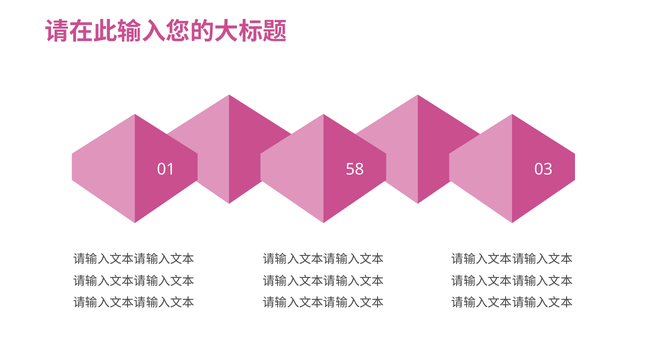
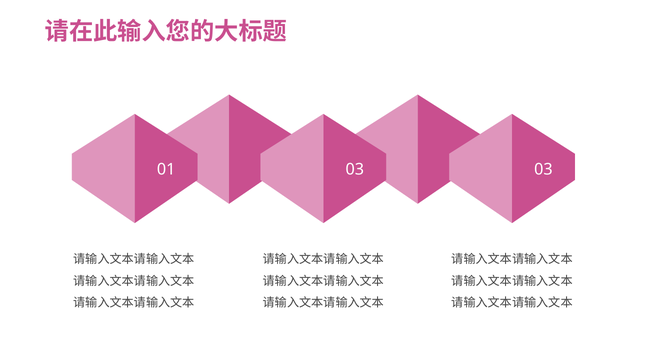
01 58: 58 -> 03
